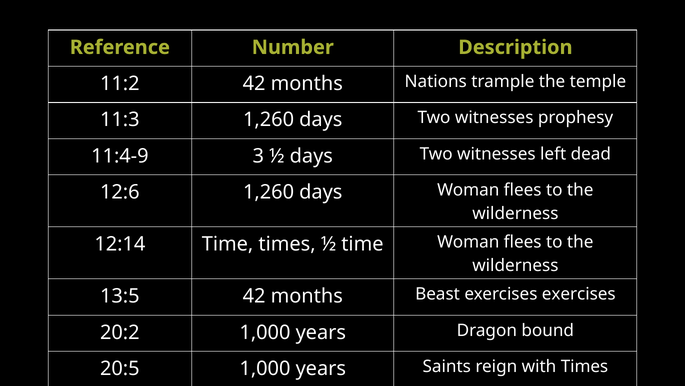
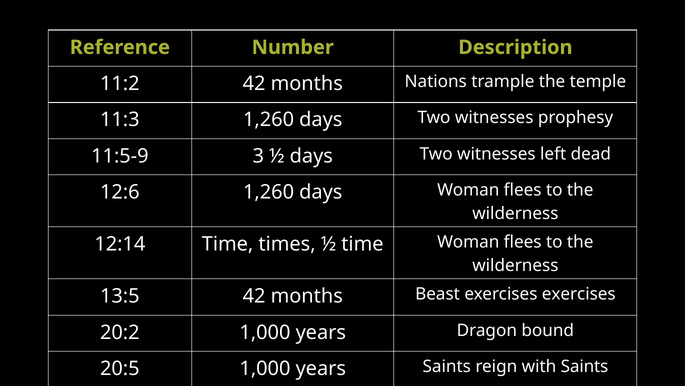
11:4-9: 11:4-9 -> 11:5-9
with Times: Times -> Saints
